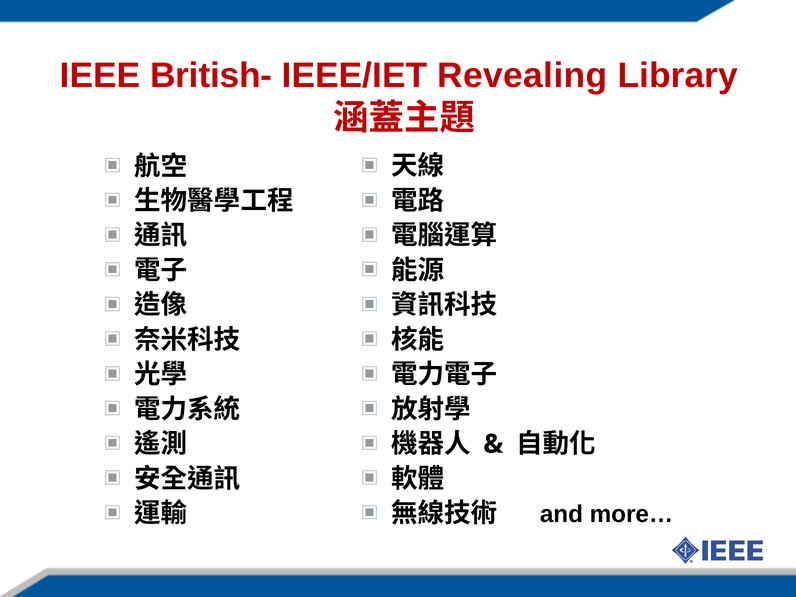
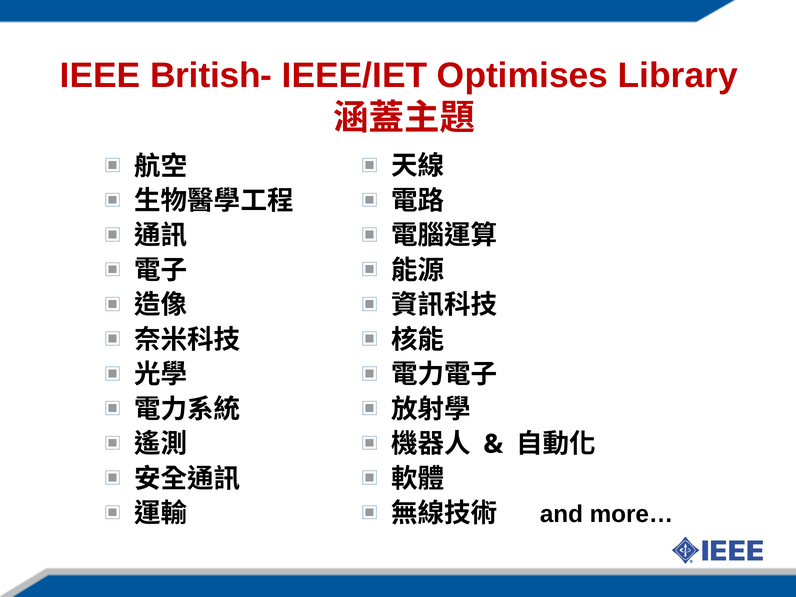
Revealing: Revealing -> Optimises
